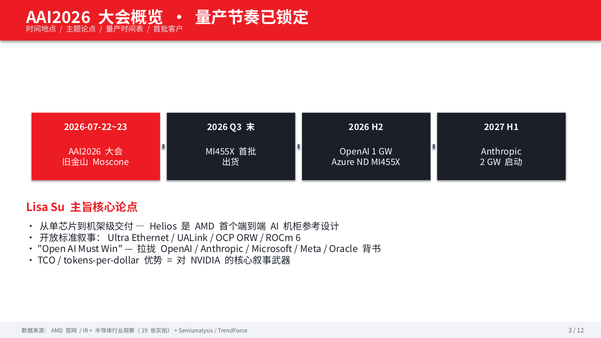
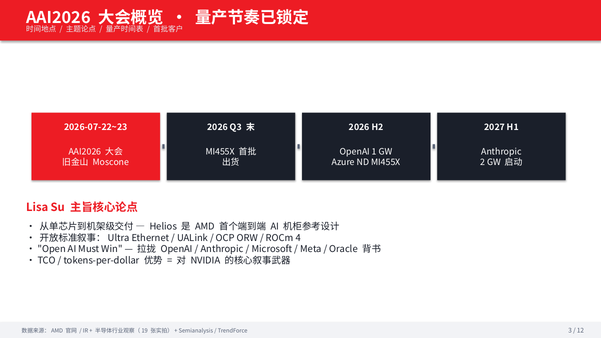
6: 6 -> 4
